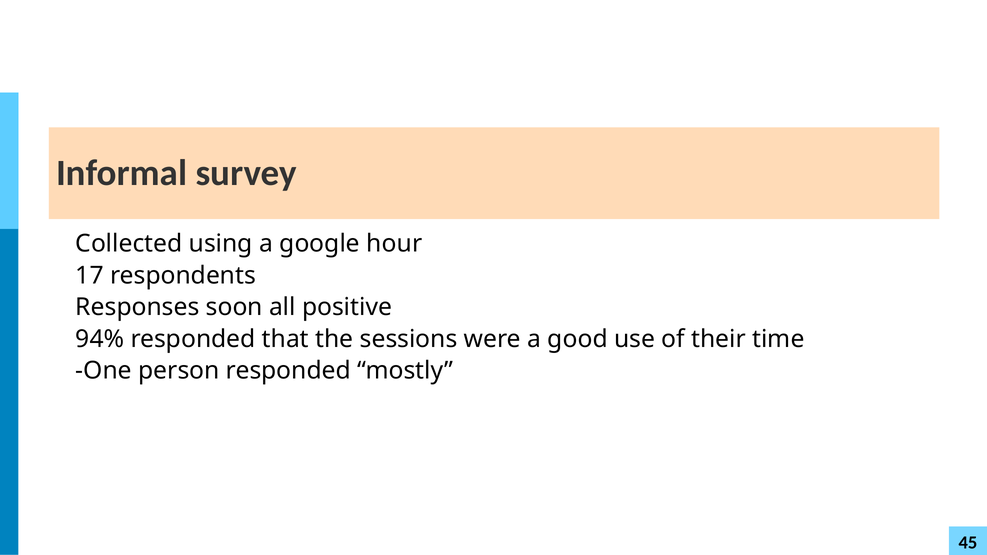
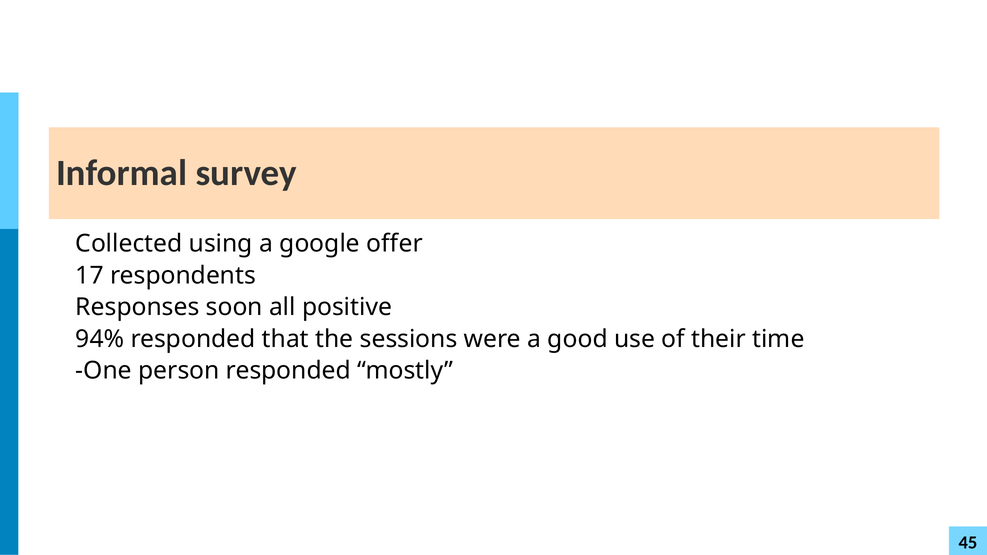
hour: hour -> offer
